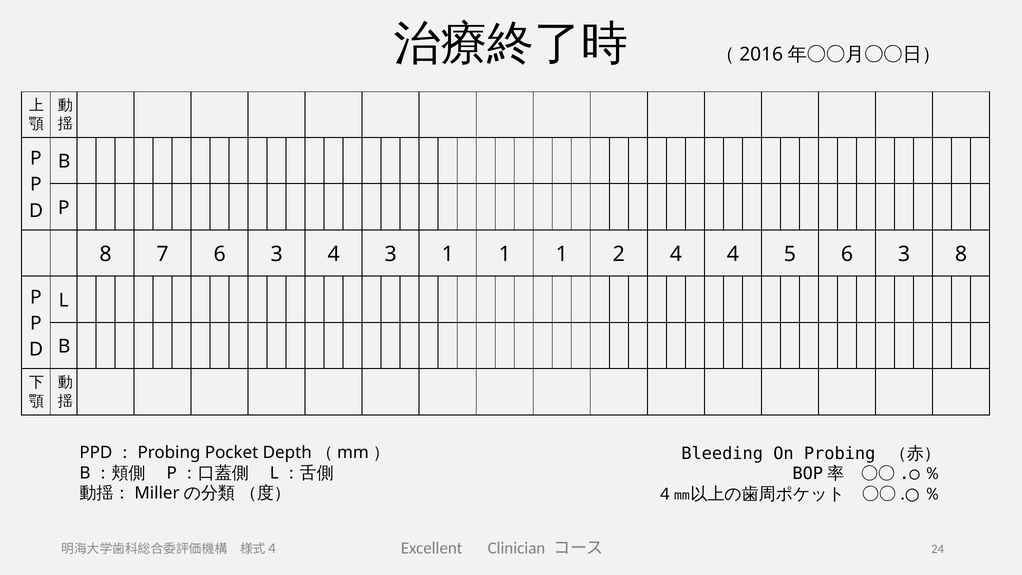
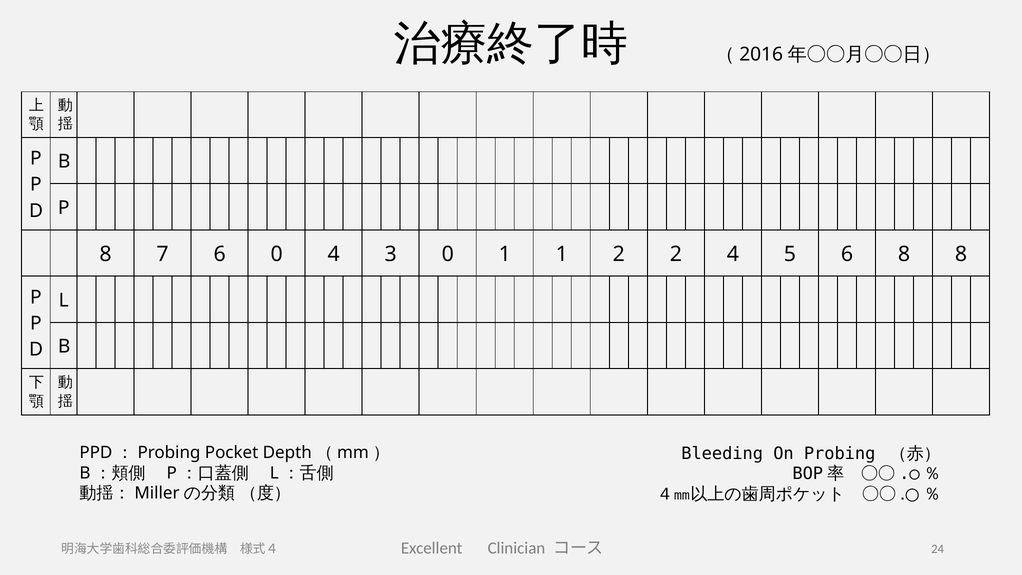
7 6 3: 3 -> 0
3 1: 1 -> 0
2 4: 4 -> 2
5 6 3: 3 -> 8
